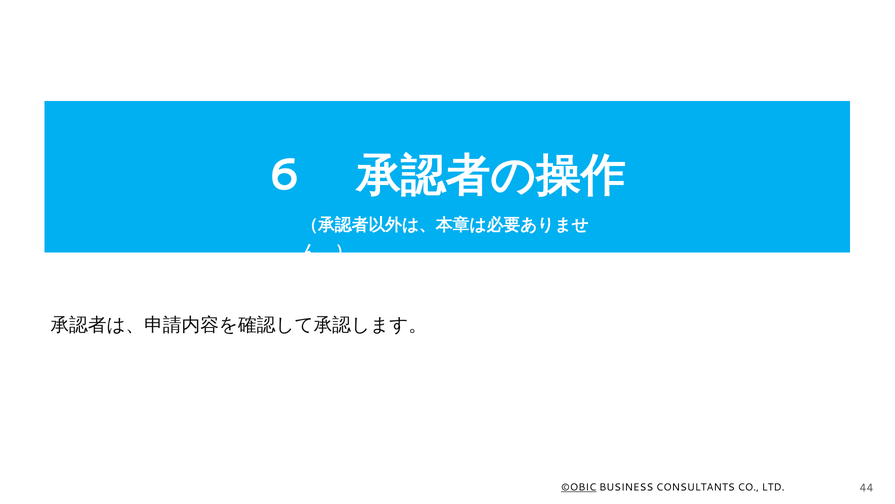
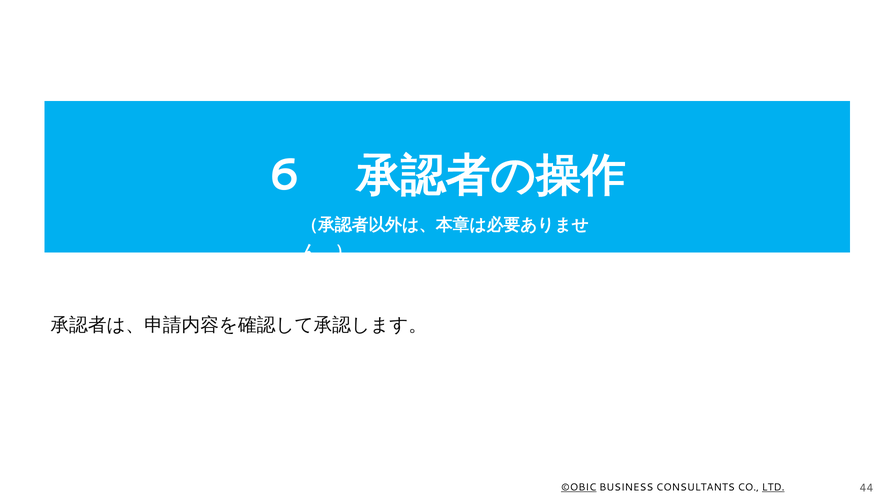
LTD underline: none -> present
